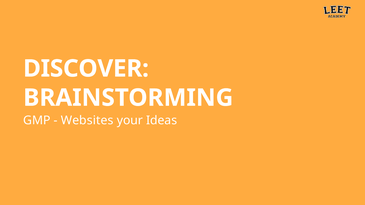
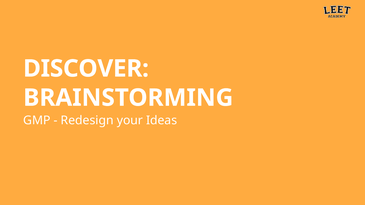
Websites: Websites -> Redesign
